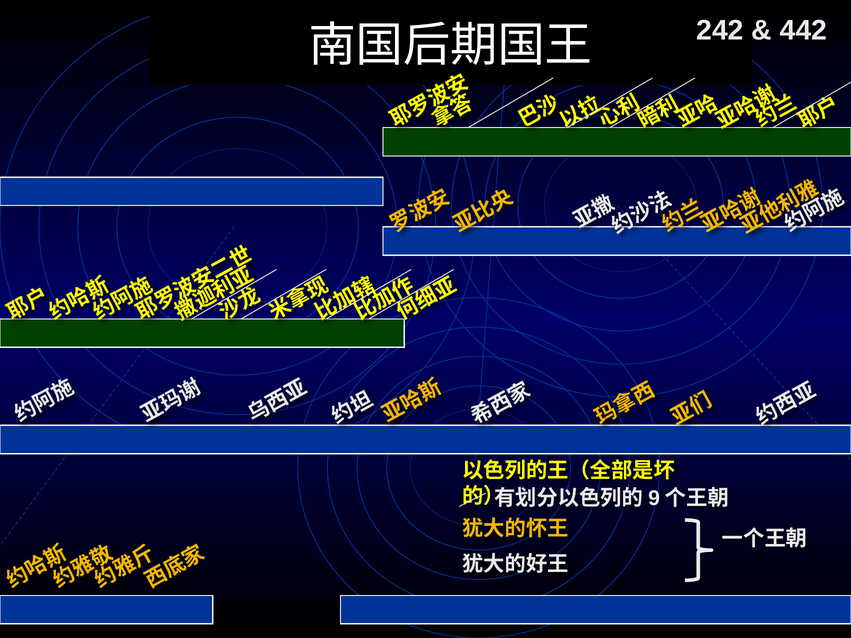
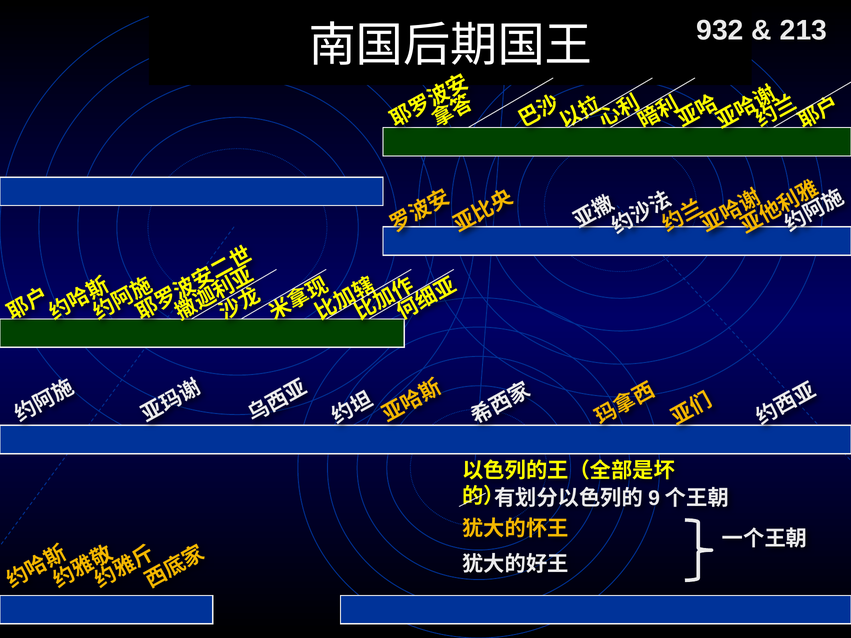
242: 242 -> 932
442: 442 -> 213
